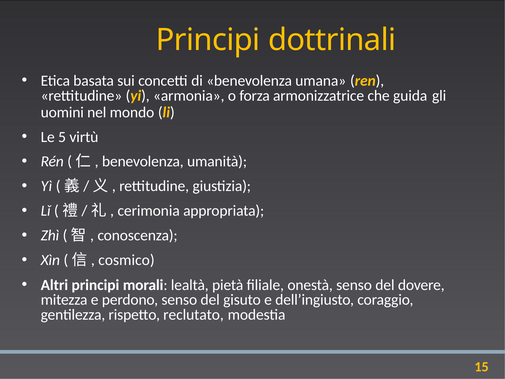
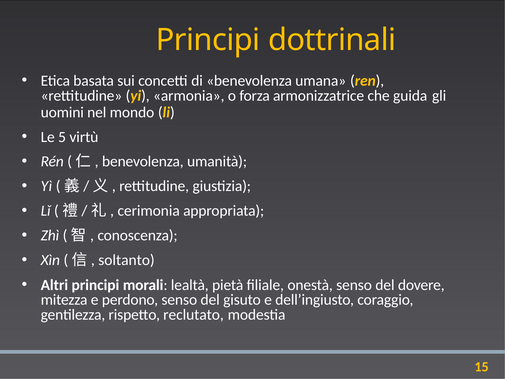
cosmico: cosmico -> soltanto
